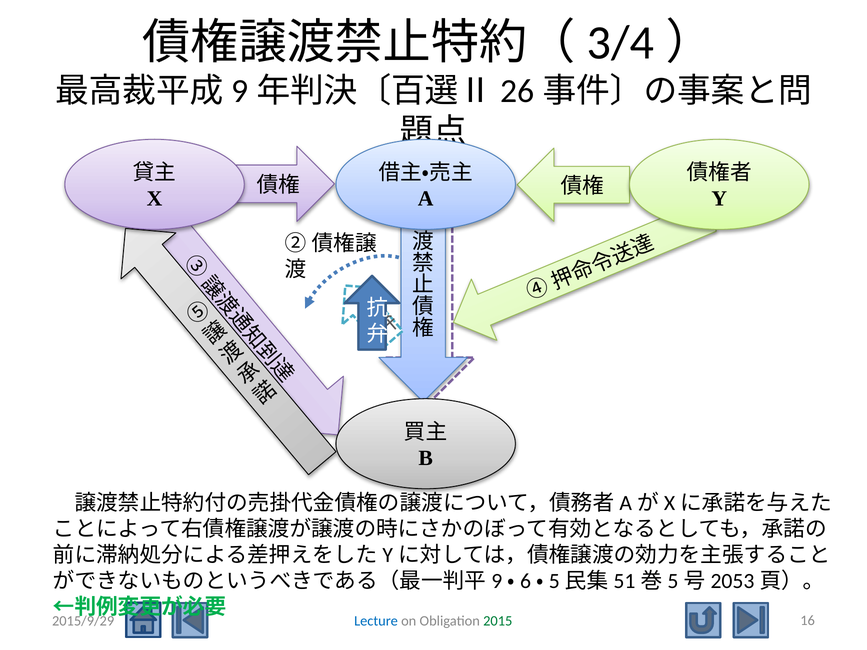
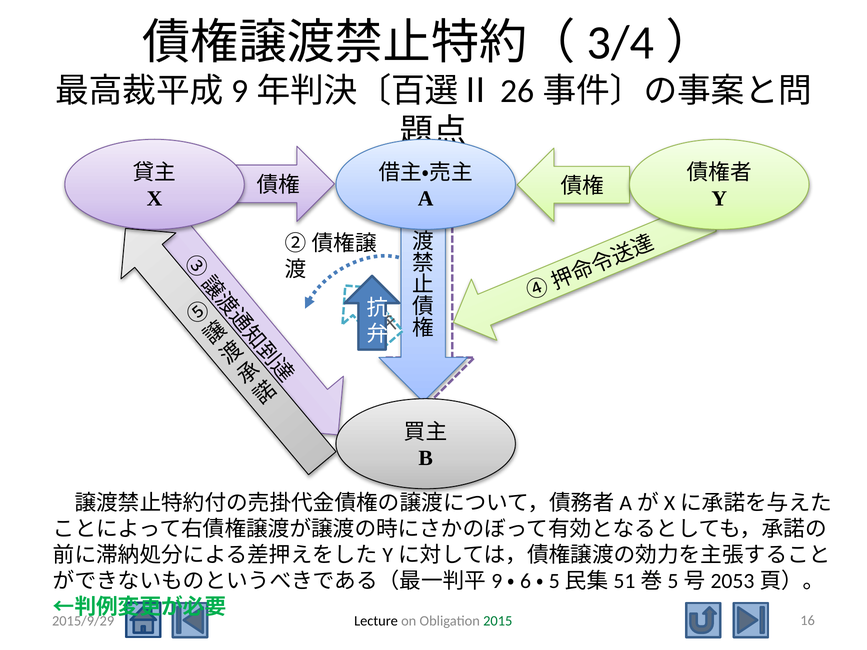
Lecture colour: blue -> black
